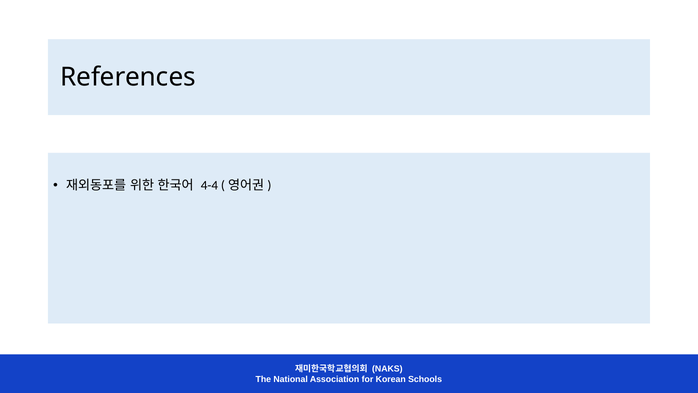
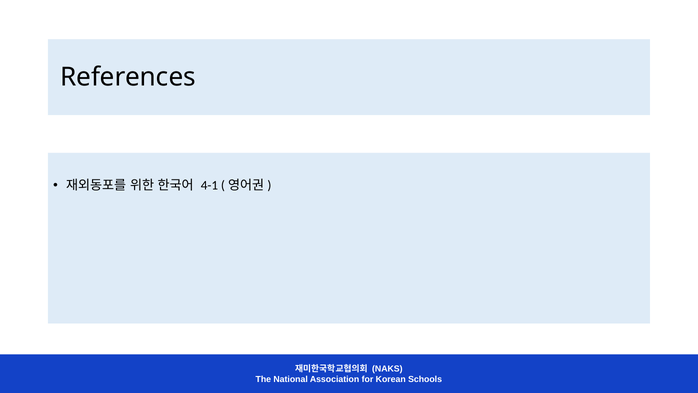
4-4: 4-4 -> 4-1
